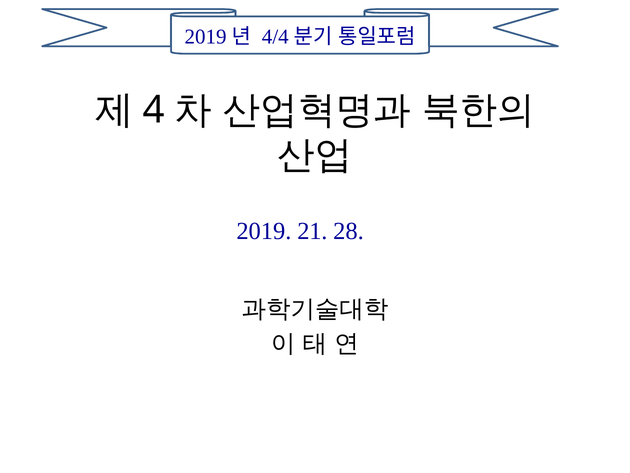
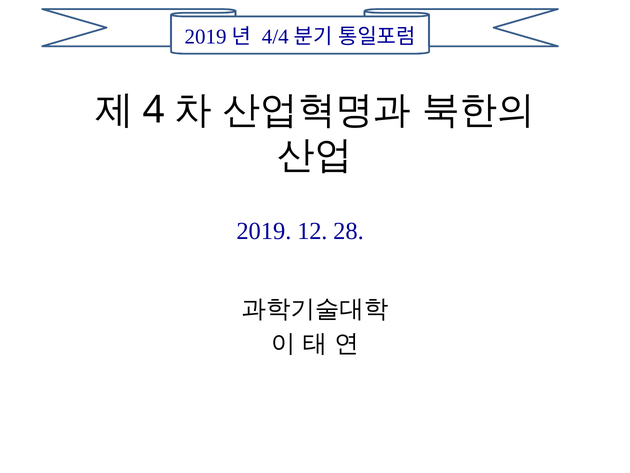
21: 21 -> 12
